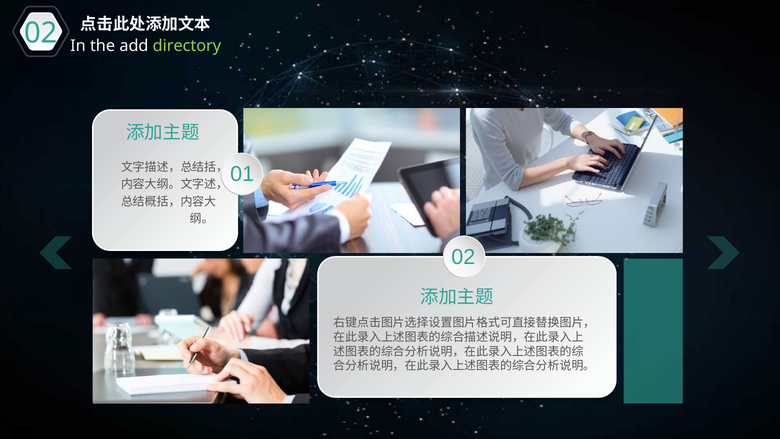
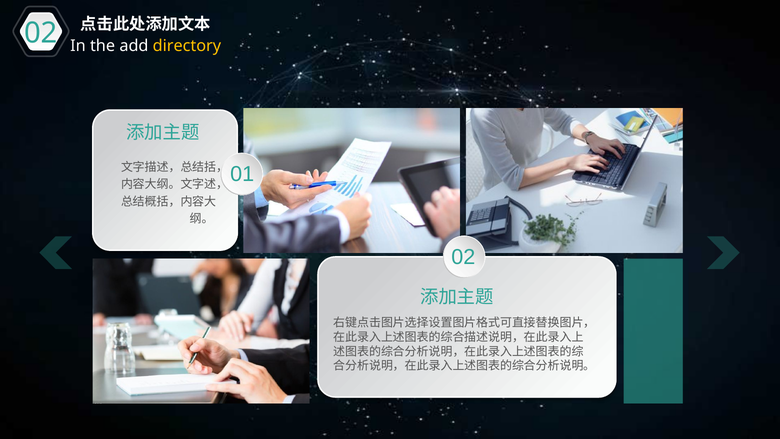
directory colour: light green -> yellow
